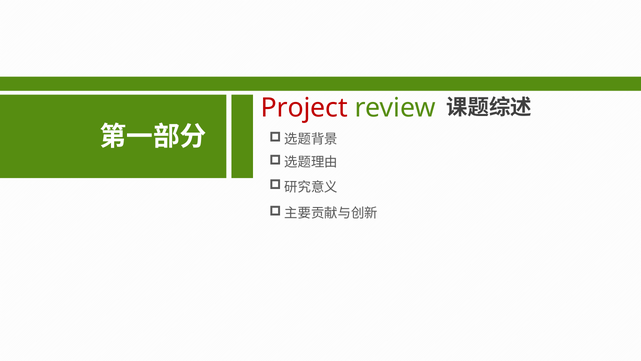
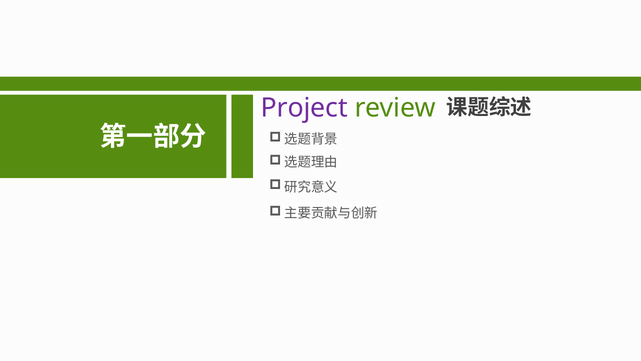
Project colour: red -> purple
